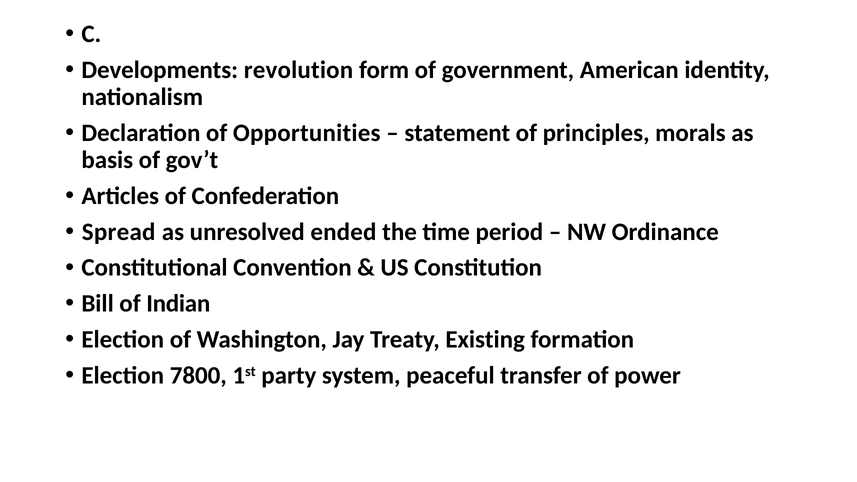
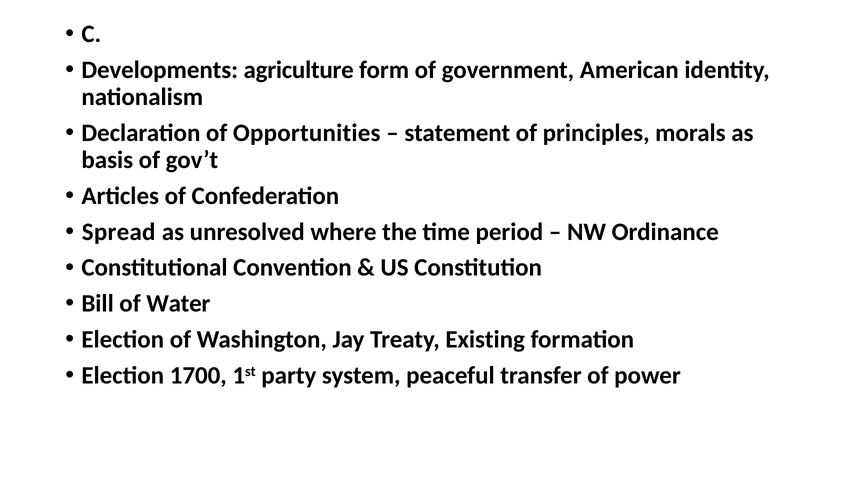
revolution: revolution -> agriculture
ended: ended -> where
Indian: Indian -> Water
7800: 7800 -> 1700
